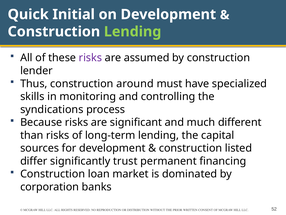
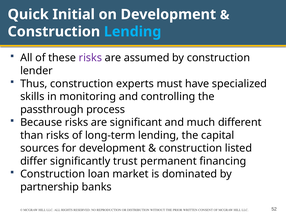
Lending at (133, 32) colour: light green -> light blue
around: around -> experts
syndications: syndications -> passthrough
corporation: corporation -> partnership
